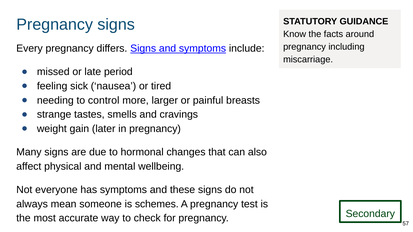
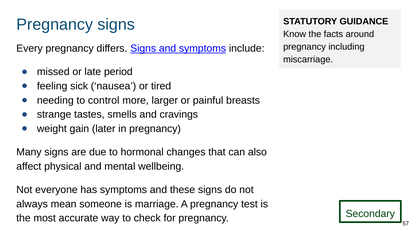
schemes: schemes -> marriage
